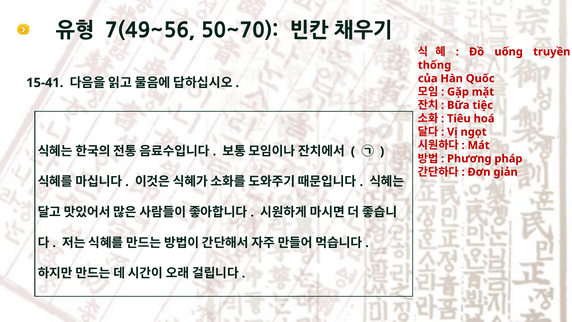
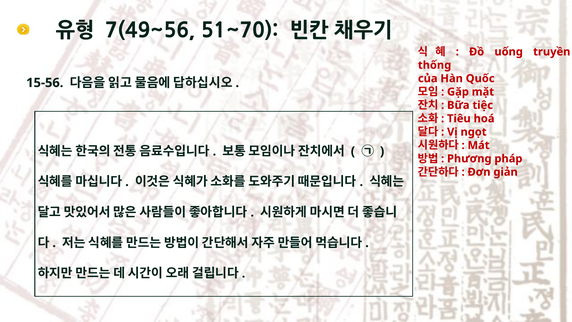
50~70: 50~70 -> 51~70
15-41: 15-41 -> 15-56
